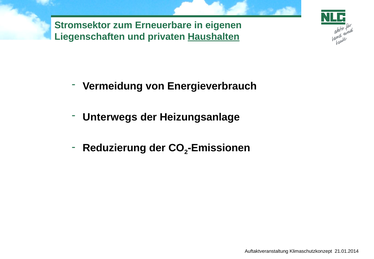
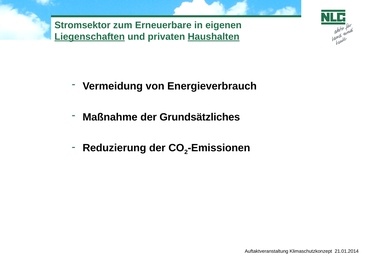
Liegenschaften underline: none -> present
Unterwegs: Unterwegs -> Maßnahme
Heizungsanlage: Heizungsanlage -> Grundsätzliches
